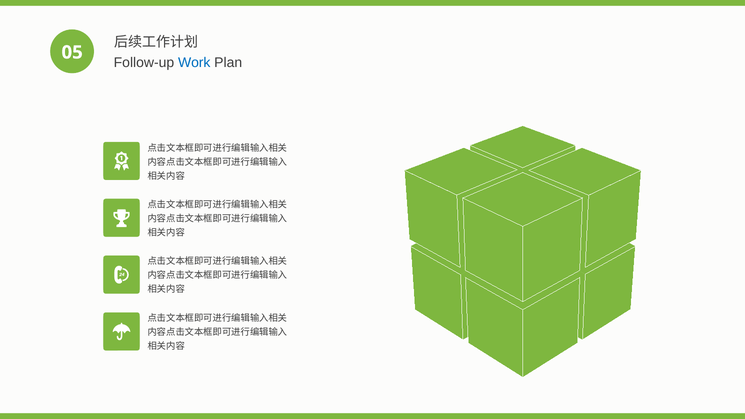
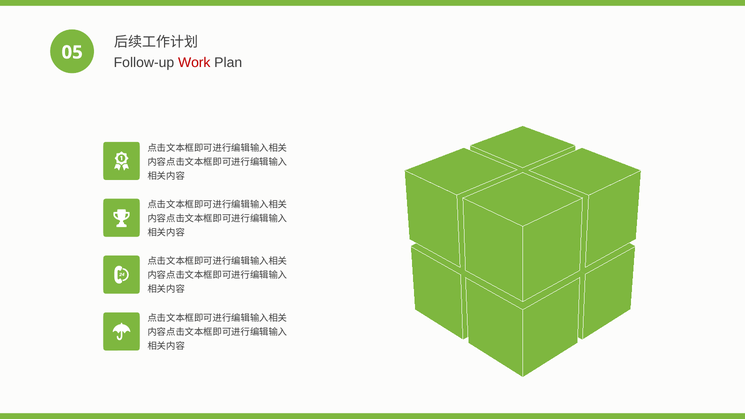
Work colour: blue -> red
